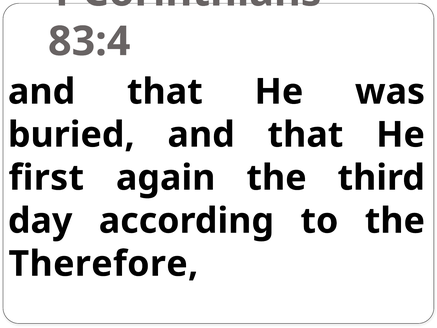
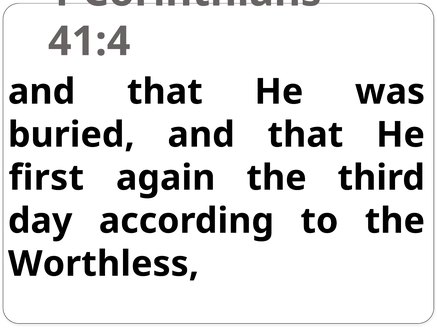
83:4: 83:4 -> 41:4
Therefore: Therefore -> Worthless
